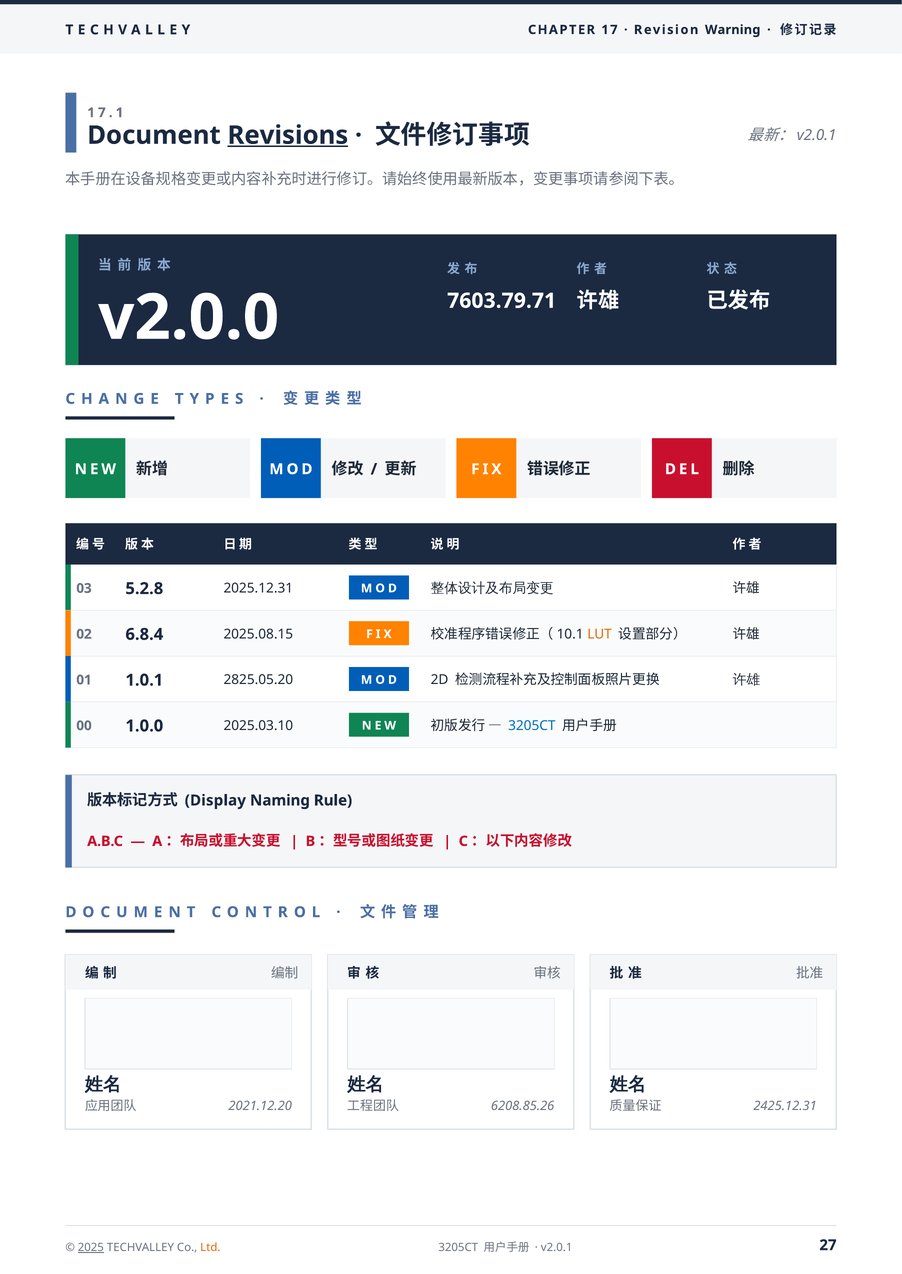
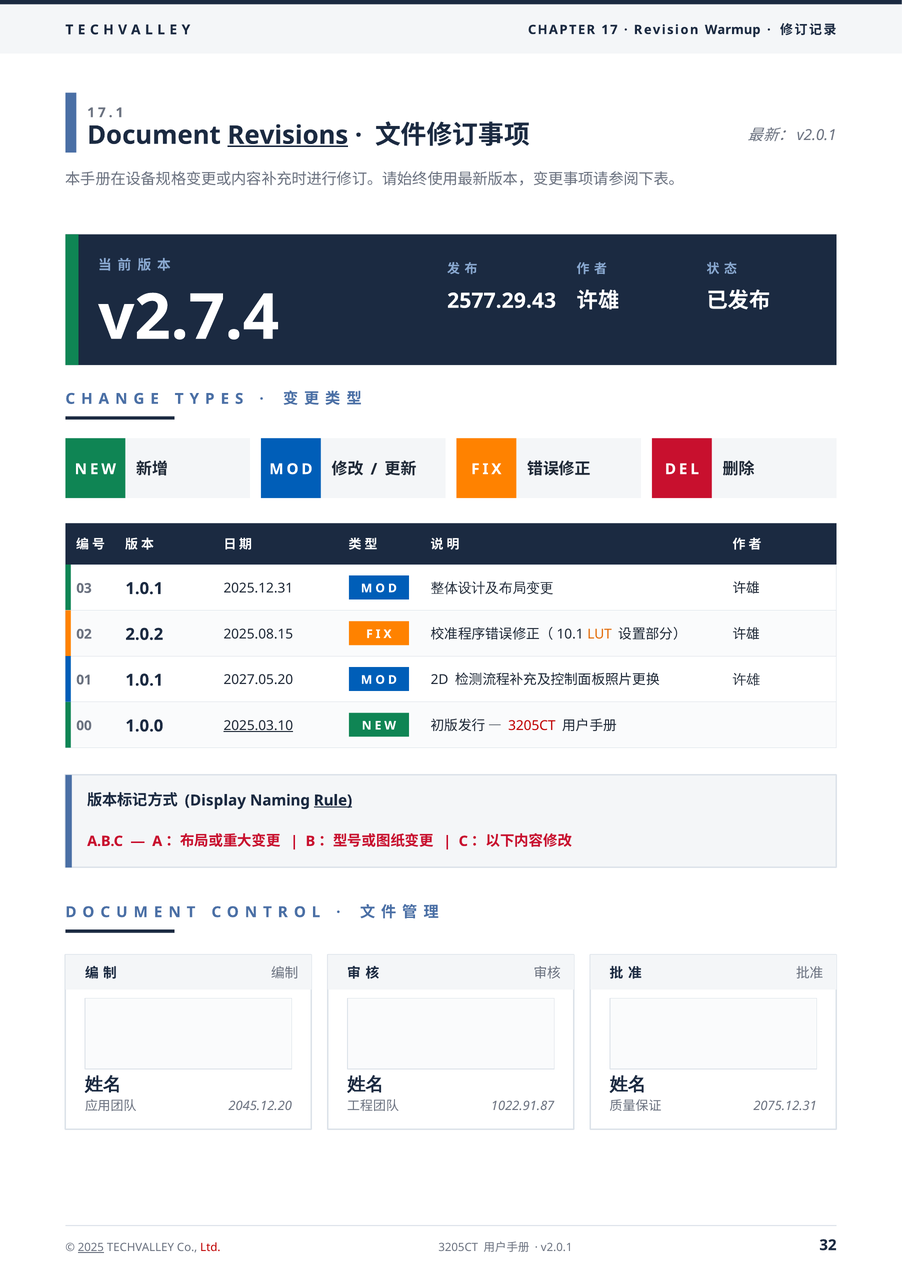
Warning: Warning -> Warmup
7603.79.71: 7603.79.71 -> 2577.29.43
v2.0.0: v2.0.0 -> v2.7.4
03 5.2.8: 5.2.8 -> 1.0.1
6.8.4: 6.8.4 -> 2.0.2
2825.05.20: 2825.05.20 -> 2027.05.20
2025.03.10 underline: none -> present
3205CT at (532, 726) colour: blue -> red
Rule underline: none -> present
2021.12.20: 2021.12.20 -> 2045.12.20
6208.85.26: 6208.85.26 -> 1022.91.87
2425.12.31: 2425.12.31 -> 2075.12.31
Ltd colour: orange -> red
27: 27 -> 32
